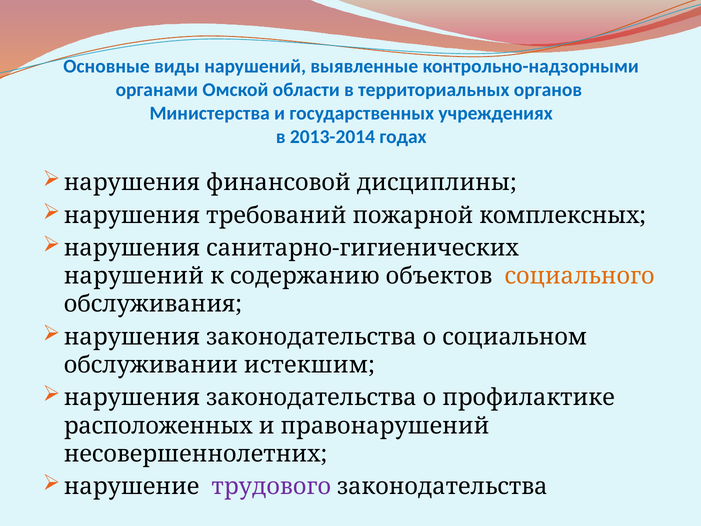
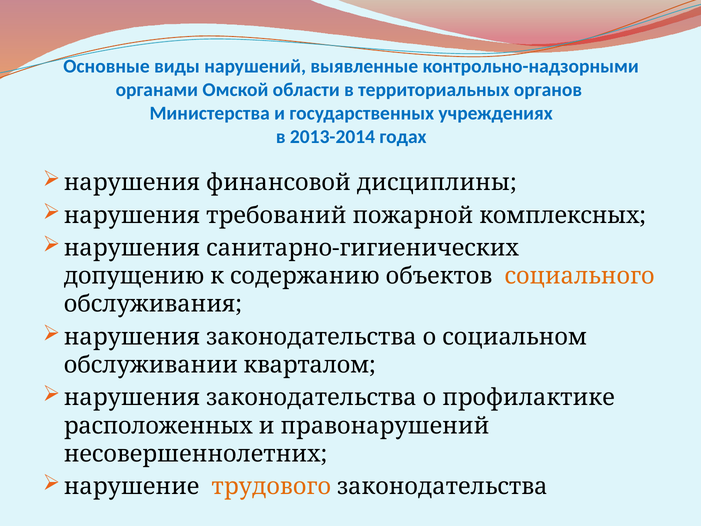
нарушений at (134, 276): нарушений -> допущению
истекшим: истекшим -> кварталом
трудового colour: purple -> orange
